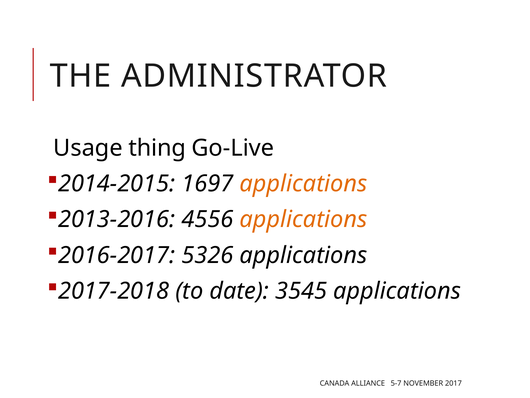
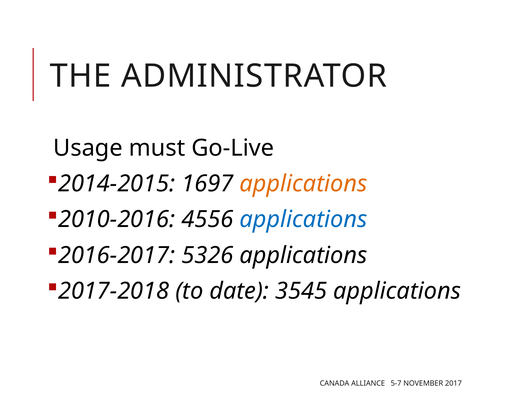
thing: thing -> must
2013-2016: 2013-2016 -> 2010-2016
applications at (303, 219) colour: orange -> blue
